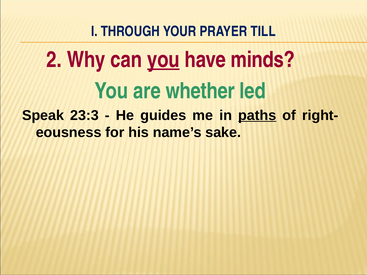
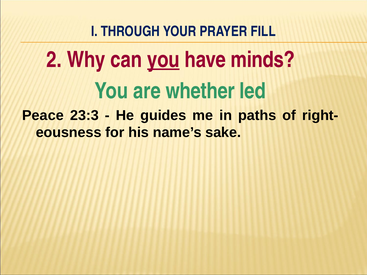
TILL: TILL -> FILL
Speak: Speak -> Peace
paths underline: present -> none
